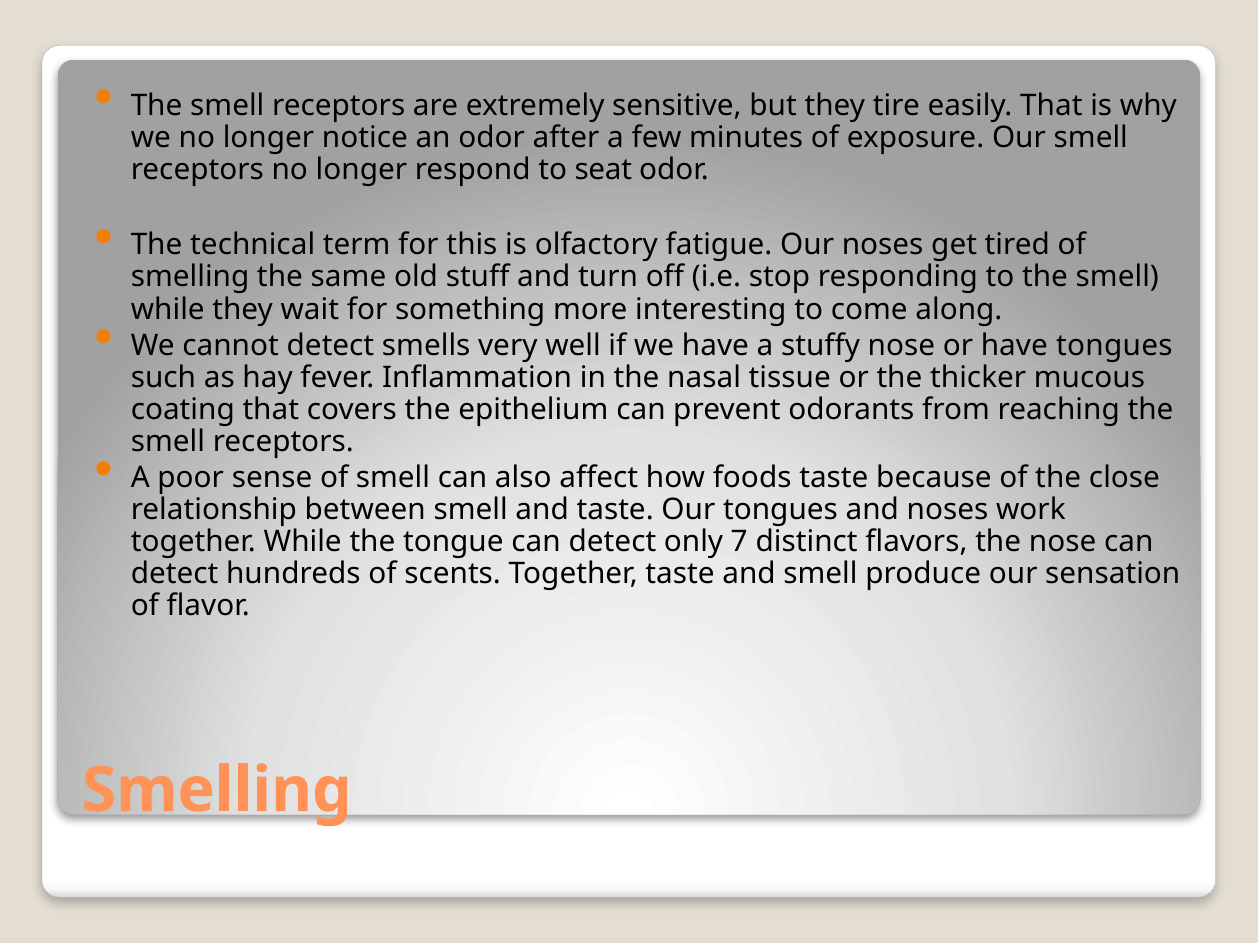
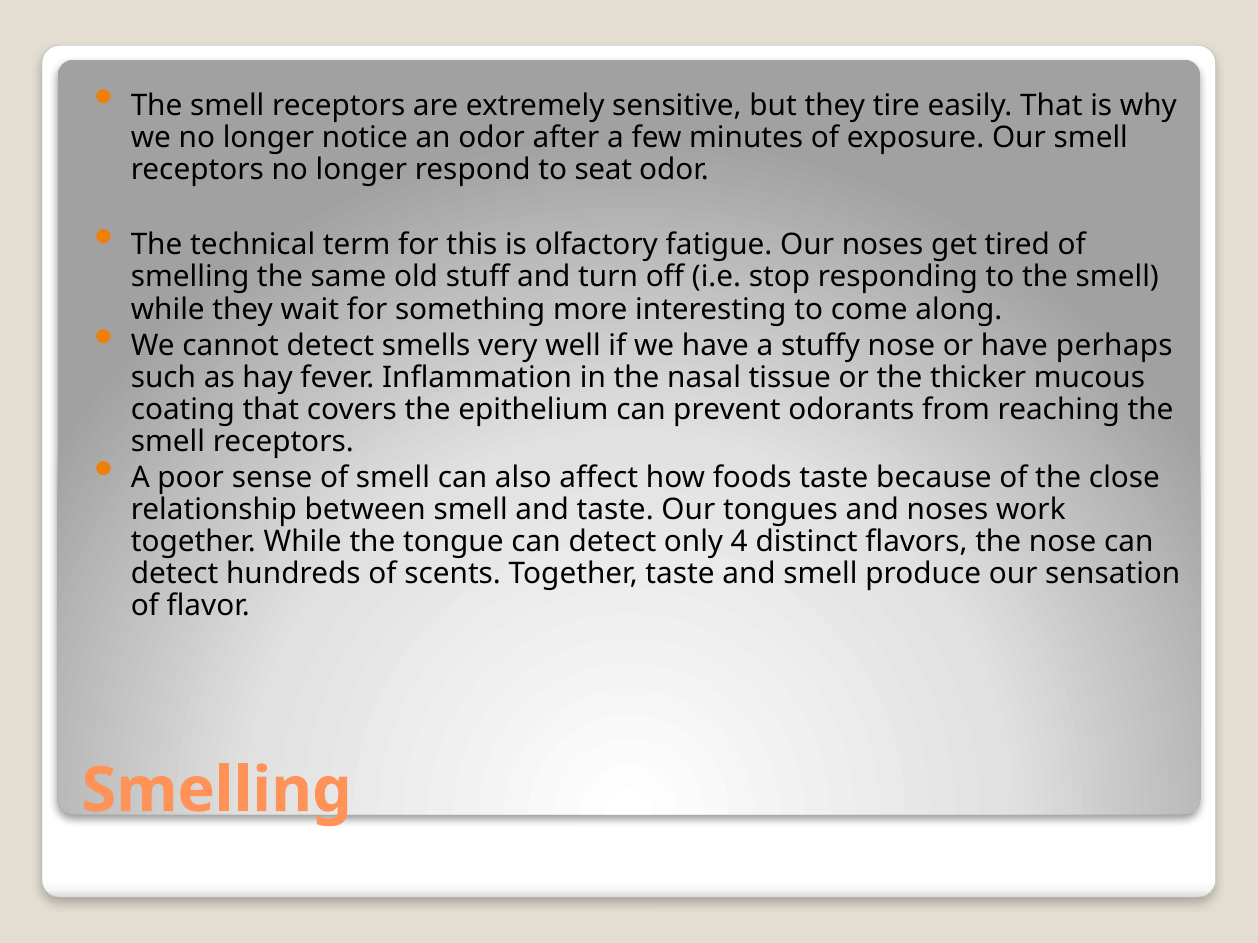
have tongues: tongues -> perhaps
7: 7 -> 4
